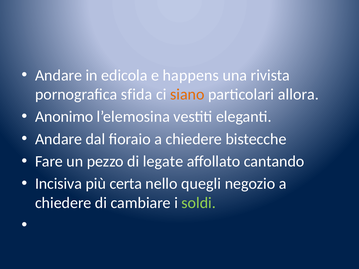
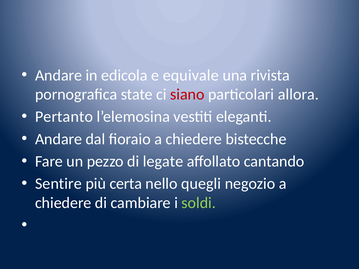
happens: happens -> equivale
sfida: sfida -> state
siano colour: orange -> red
Anonimo: Anonimo -> Pertanto
Incisiva: Incisiva -> Sentire
